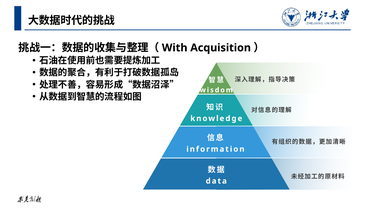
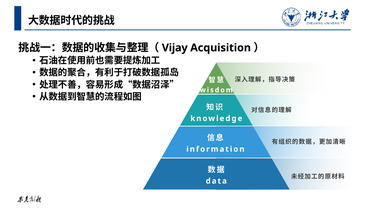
With: With -> Vijay
